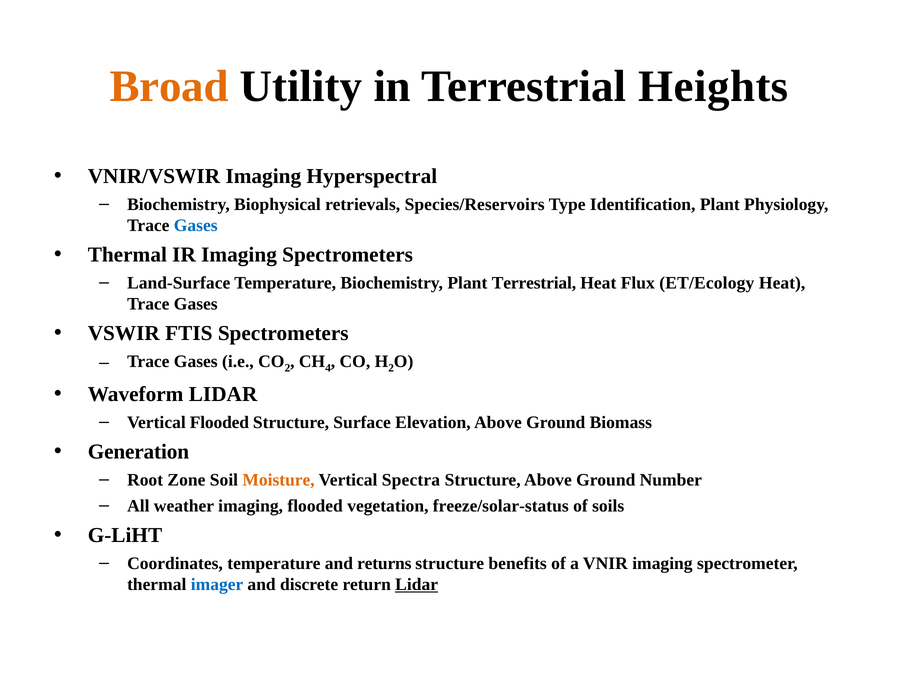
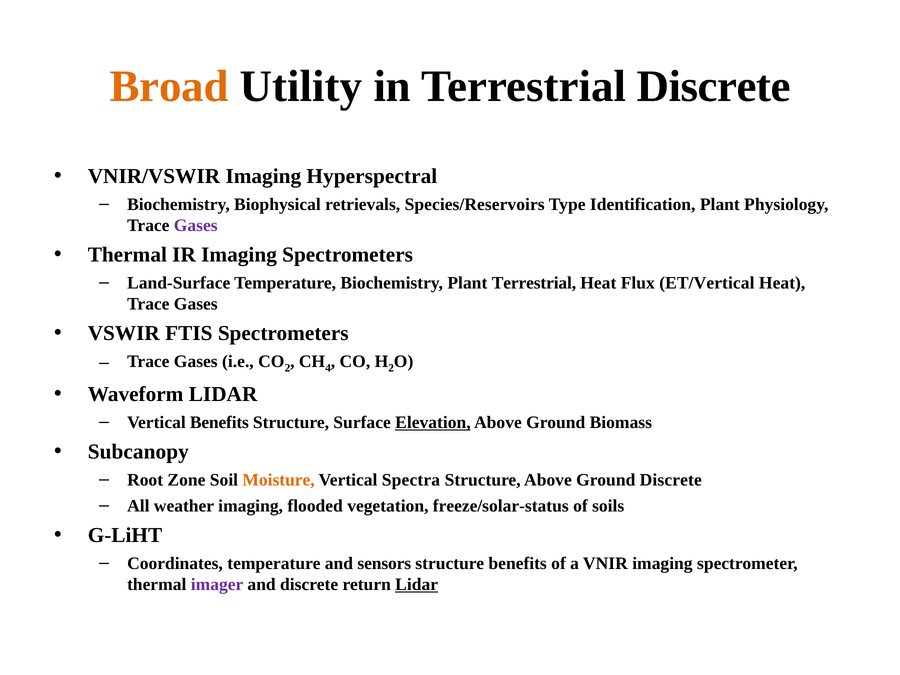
Terrestrial Heights: Heights -> Discrete
Gases at (196, 225) colour: blue -> purple
ET/Ecology: ET/Ecology -> ET/Vertical
Vertical Flooded: Flooded -> Benefits
Elevation underline: none -> present
Generation: Generation -> Subcanopy
Ground Number: Number -> Discrete
returns: returns -> sensors
imager colour: blue -> purple
